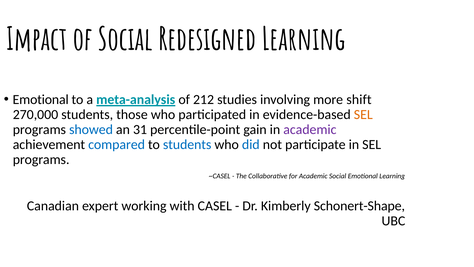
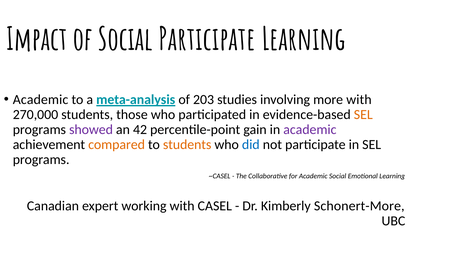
Social Redesigned: Redesigned -> Participate
Emotional at (41, 100): Emotional -> Academic
212: 212 -> 203
more shift: shift -> with
showed colour: blue -> purple
31: 31 -> 42
compared colour: blue -> orange
students at (187, 144) colour: blue -> orange
Schonert-Shape: Schonert-Shape -> Schonert-More
